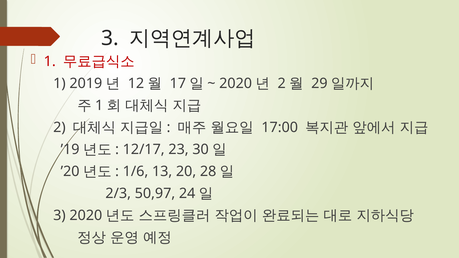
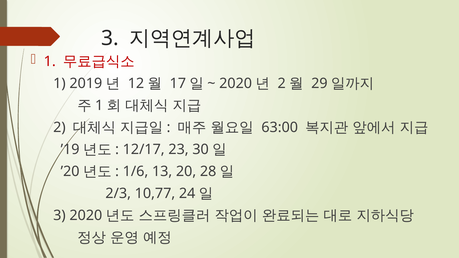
17:00: 17:00 -> 63:00
50,97: 50,97 -> 10,77
